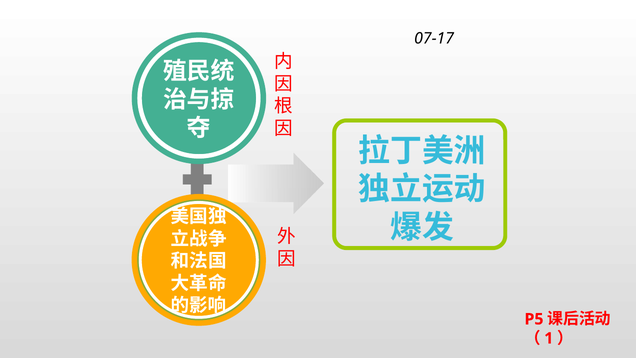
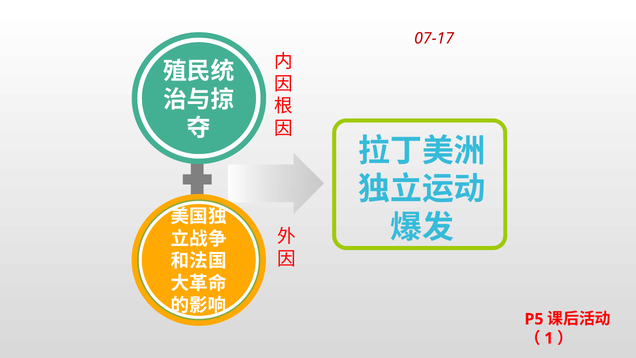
07-17 colour: black -> red
